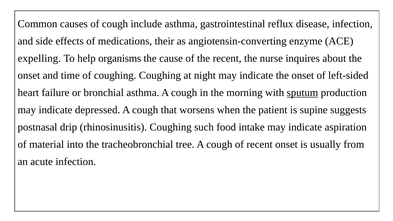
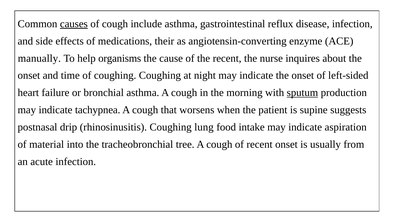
causes underline: none -> present
expelling: expelling -> manually
depressed: depressed -> tachypnea
such: such -> lung
